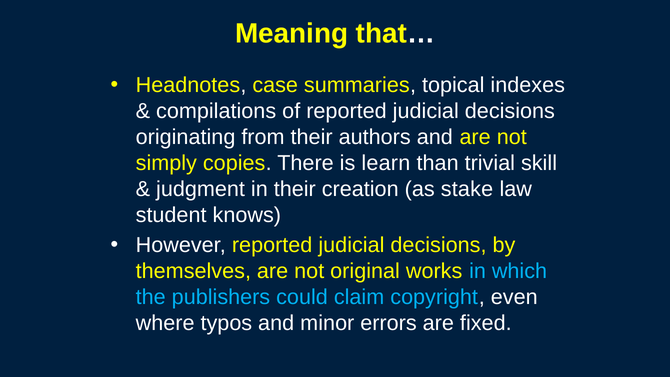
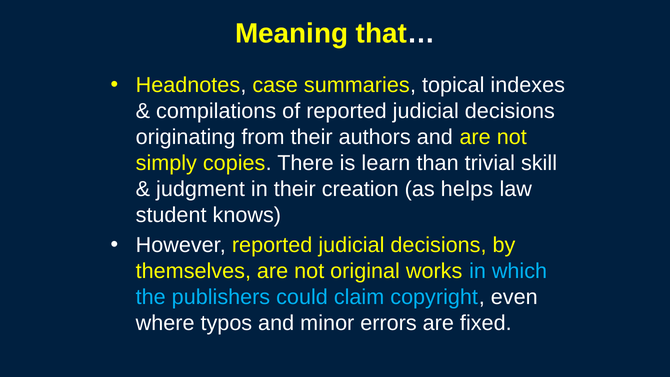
stake: stake -> helps
